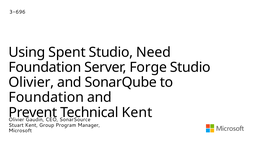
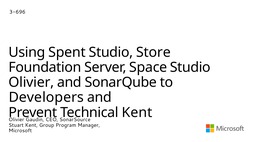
Need: Need -> Store
Forge: Forge -> Space
Foundation at (46, 98): Foundation -> Developers
